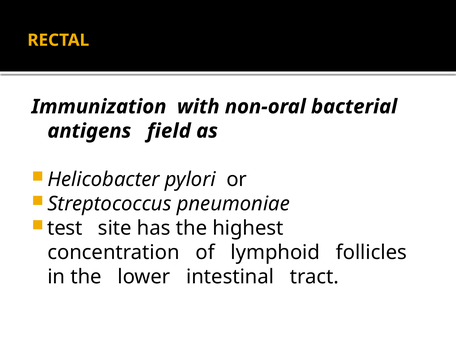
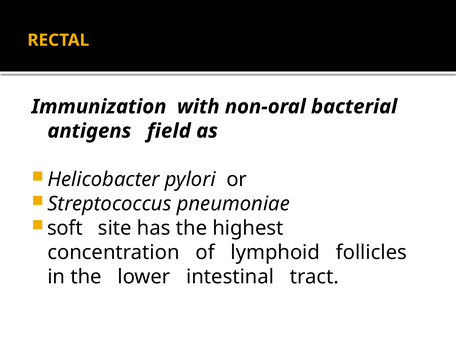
test: test -> soft
